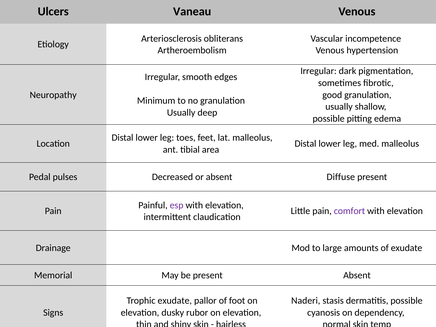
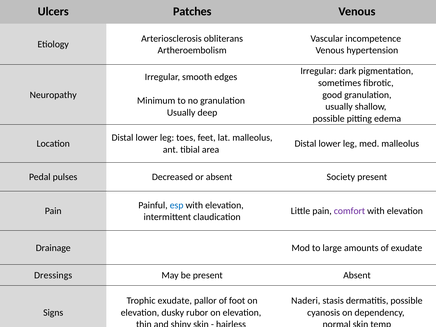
Vaneau: Vaneau -> Patches
Diffuse: Diffuse -> Society
esp colour: purple -> blue
Memorial: Memorial -> Dressings
